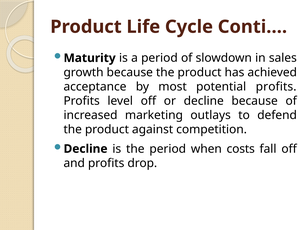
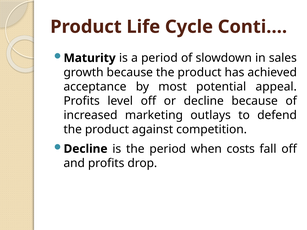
potential profits: profits -> appeal
